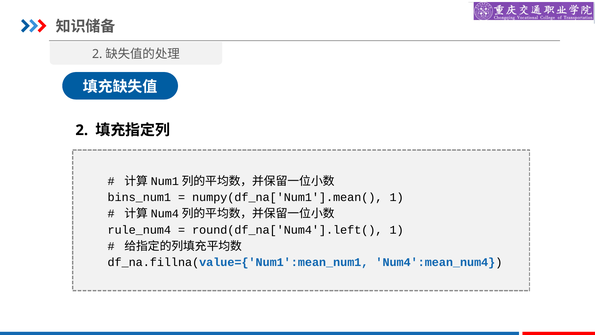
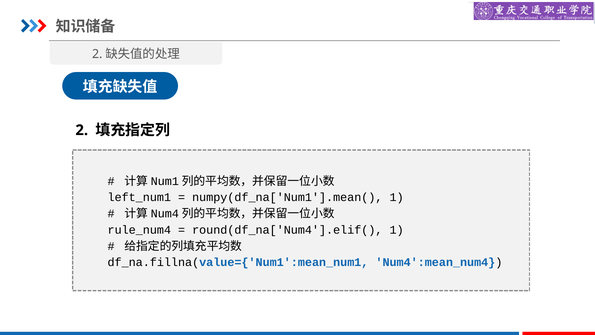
bins_num1: bins_num1 -> left_num1
round(df_na['Num4'].left(: round(df_na['Num4'].left( -> round(df_na['Num4'].elif(
